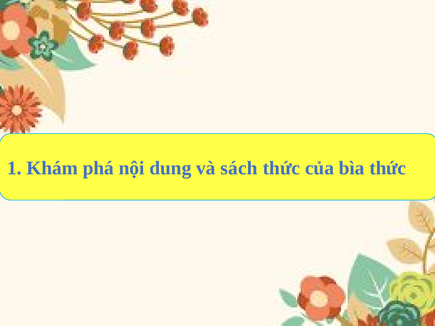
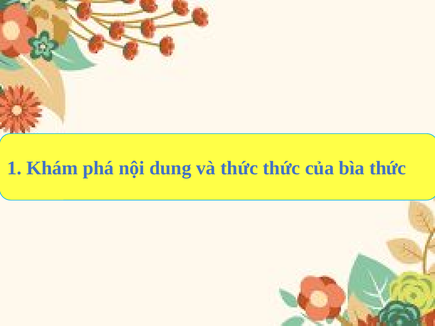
và sách: sách -> thức
